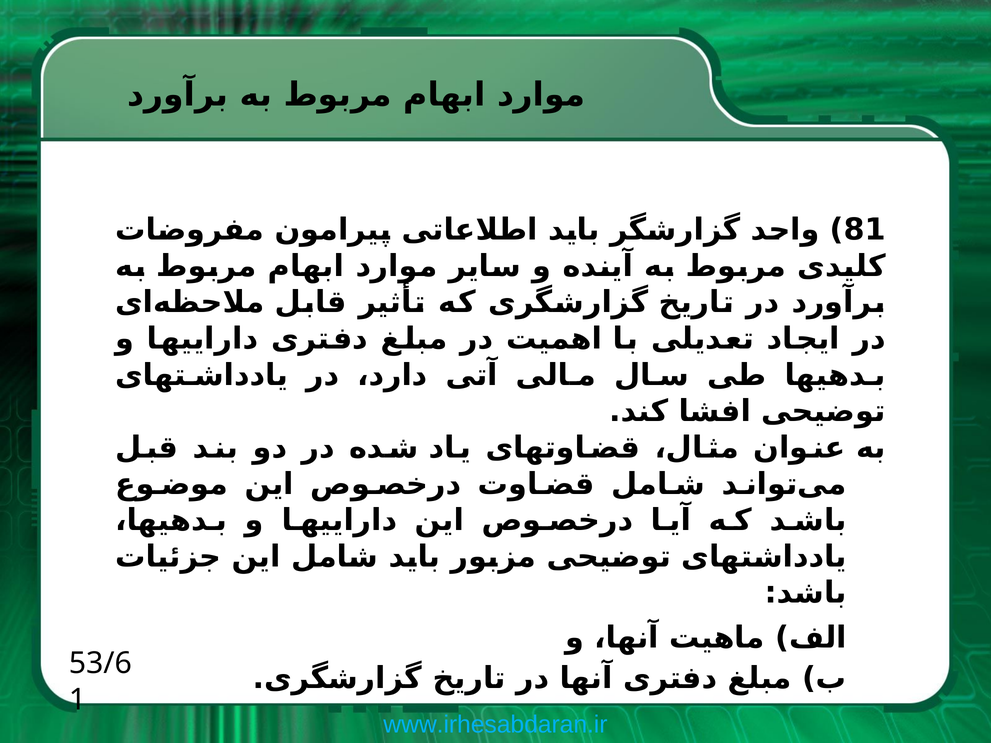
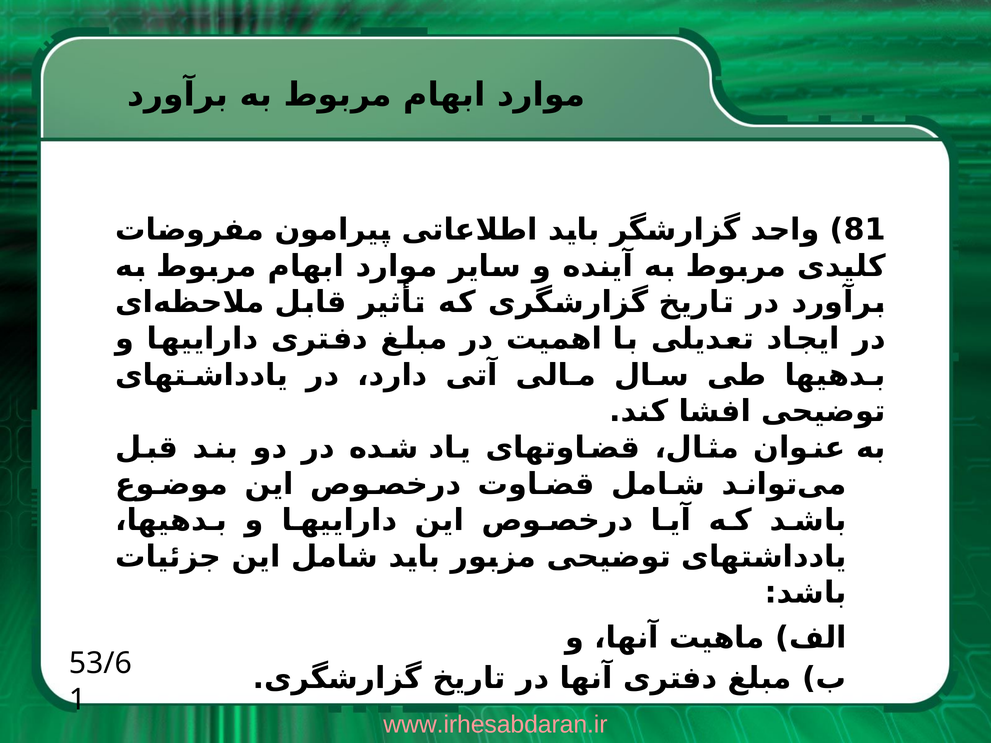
www.irhesabdaran.ir colour: light blue -> pink
